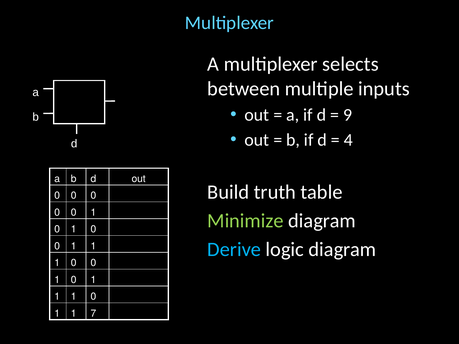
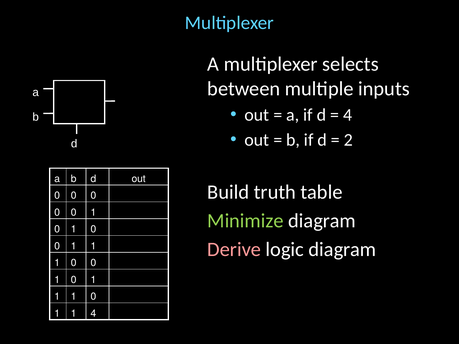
9 at (348, 115): 9 -> 4
4: 4 -> 2
Derive colour: light blue -> pink
1 7: 7 -> 4
